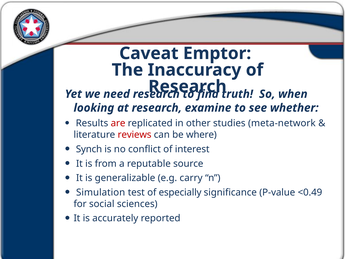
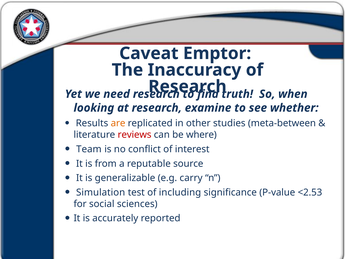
are colour: red -> orange
meta-network: meta-network -> meta-between
Synch: Synch -> Team
especially: especially -> including
<0.49: <0.49 -> <2.53
